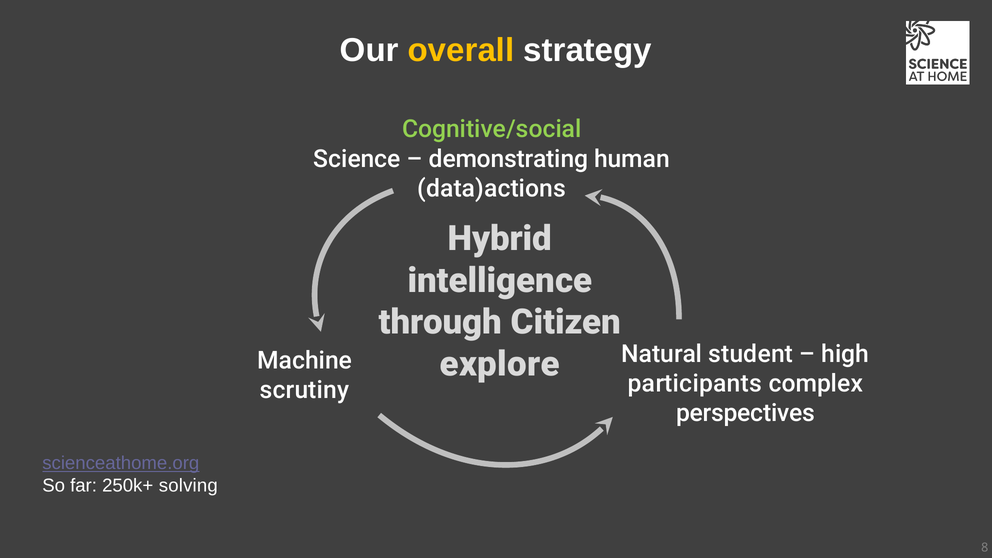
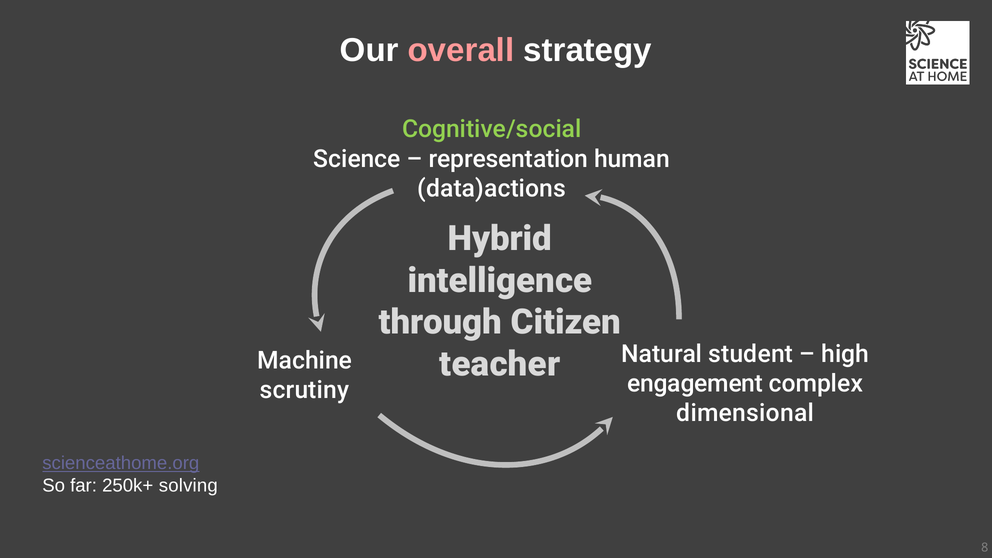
overall colour: yellow -> pink
demonstrating: demonstrating -> representation
explore: explore -> teacher
participants: participants -> engagement
perspectives: perspectives -> dimensional
